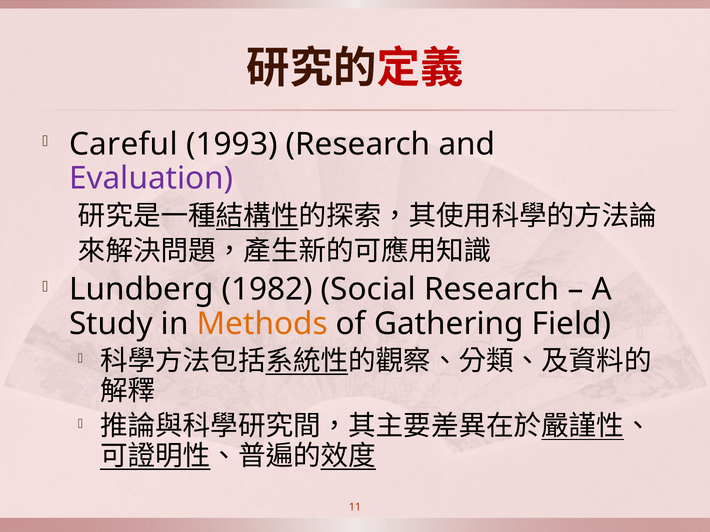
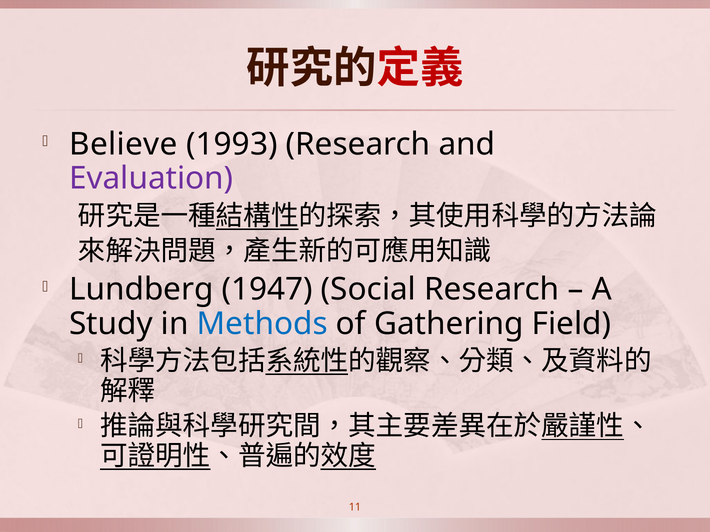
Careful: Careful -> Believe
1982: 1982 -> 1947
Methods colour: orange -> blue
